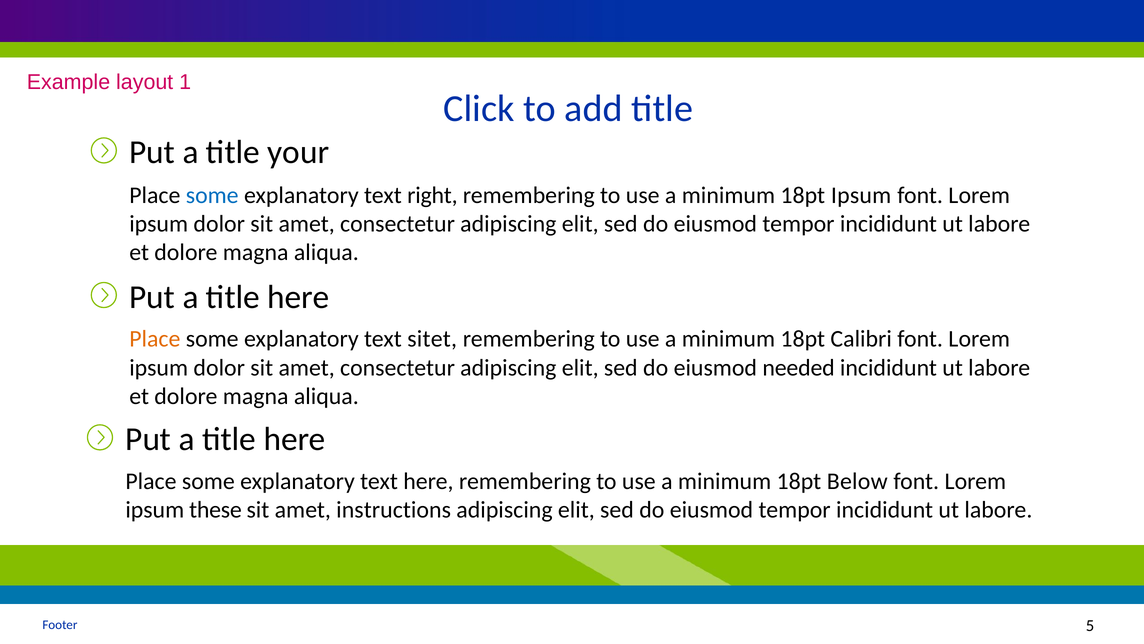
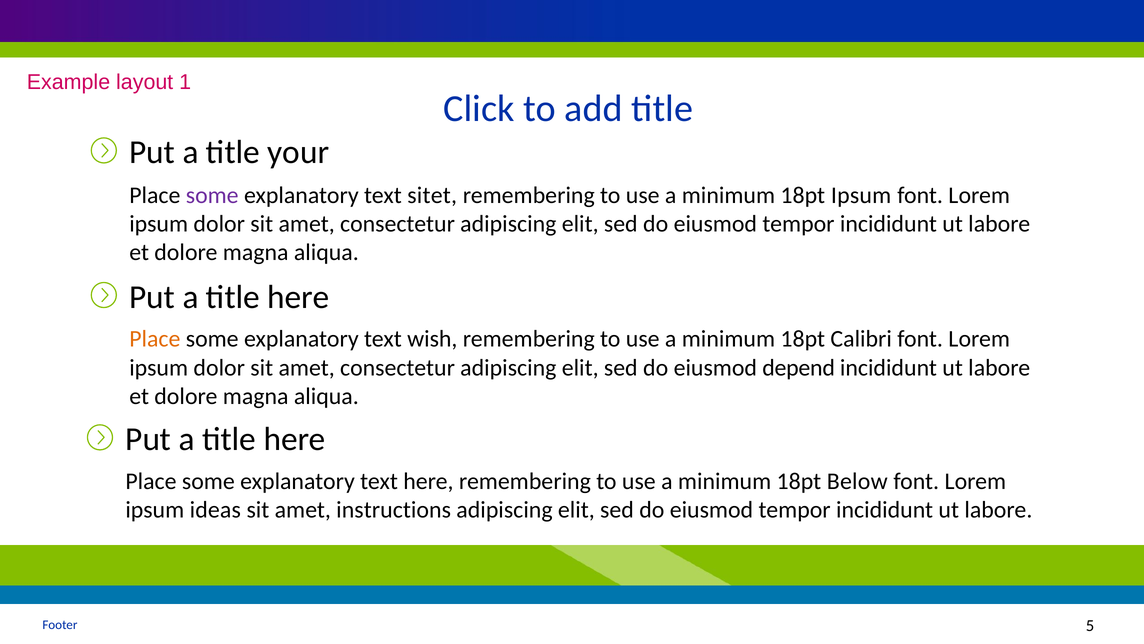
some at (212, 195) colour: blue -> purple
right: right -> sitet
sitet: sitet -> wish
needed: needed -> depend
these: these -> ideas
